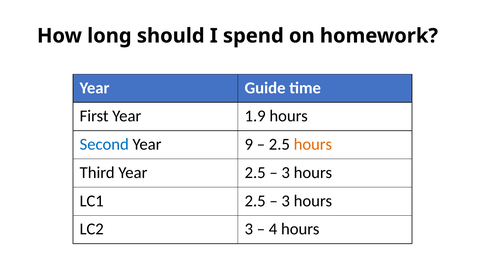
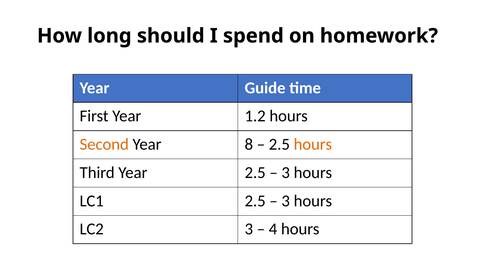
1.9: 1.9 -> 1.2
Second colour: blue -> orange
9: 9 -> 8
